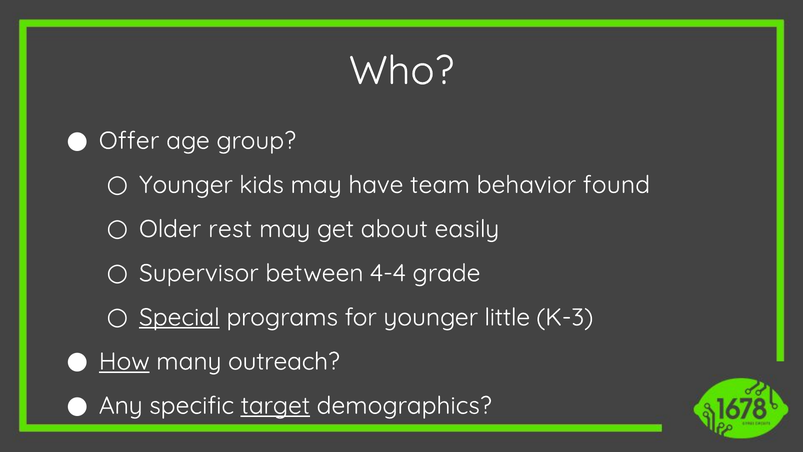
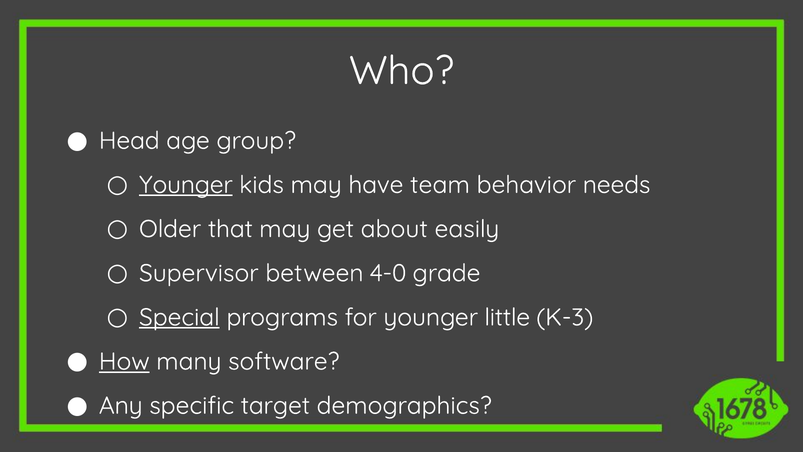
Offer: Offer -> Head
Younger at (186, 185) underline: none -> present
found: found -> needs
rest: rest -> that
4-4: 4-4 -> 4-0
outreach: outreach -> software
target underline: present -> none
